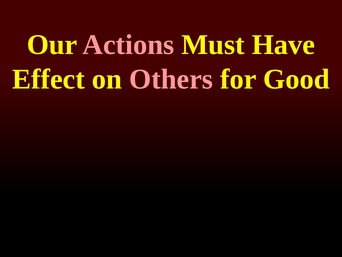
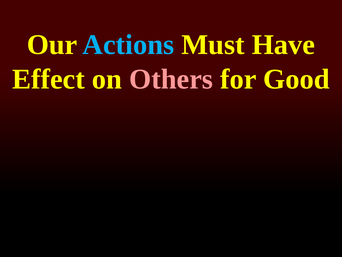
Actions colour: pink -> light blue
